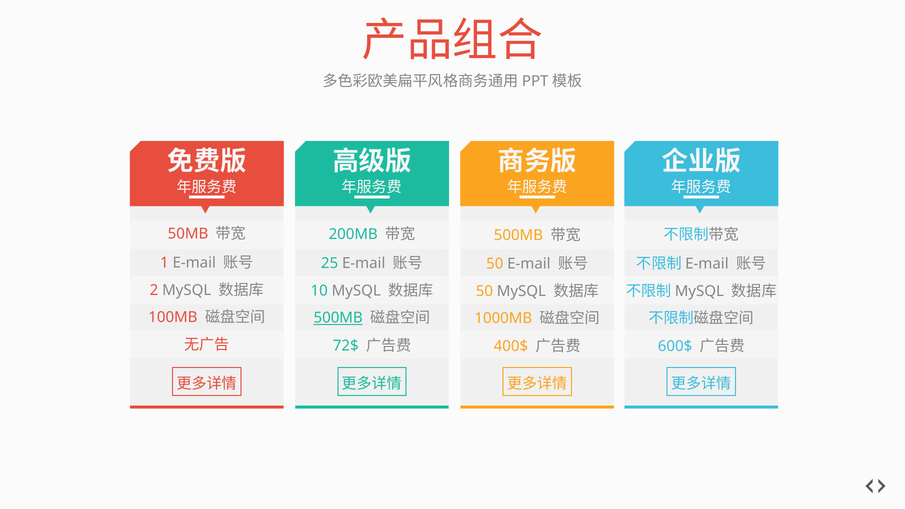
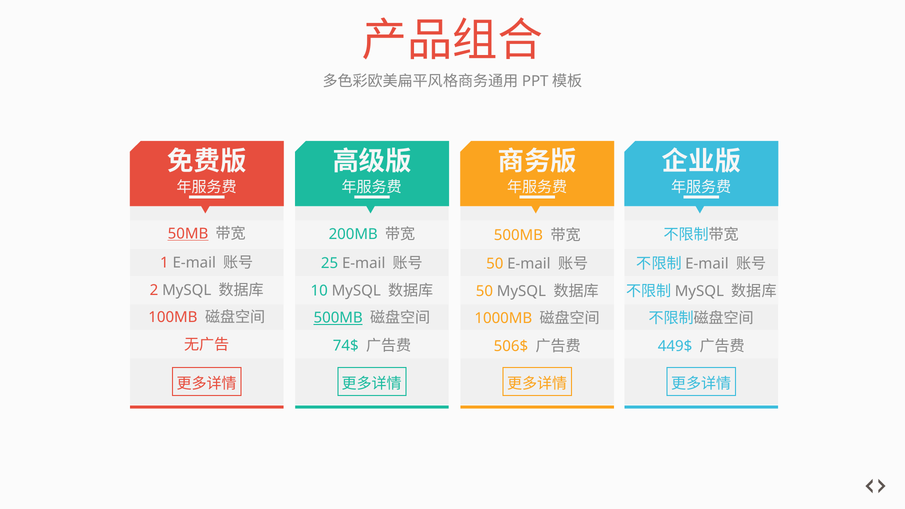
50MB underline: none -> present
72$: 72$ -> 74$
400$: 400$ -> 506$
600$: 600$ -> 449$
